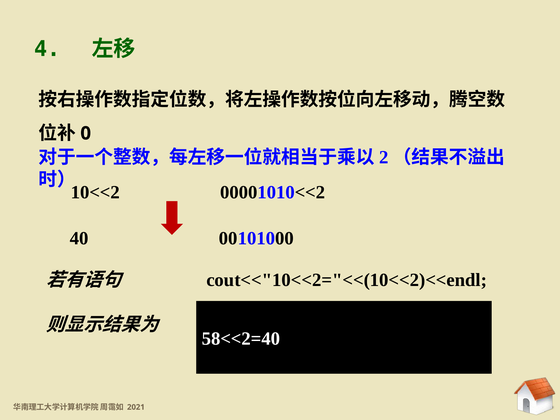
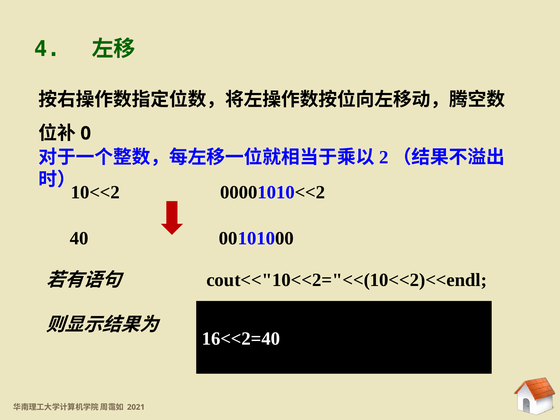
58<<2=40: 58<<2=40 -> 16<<2=40
